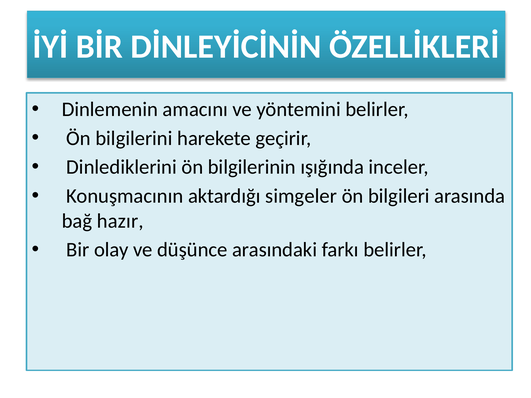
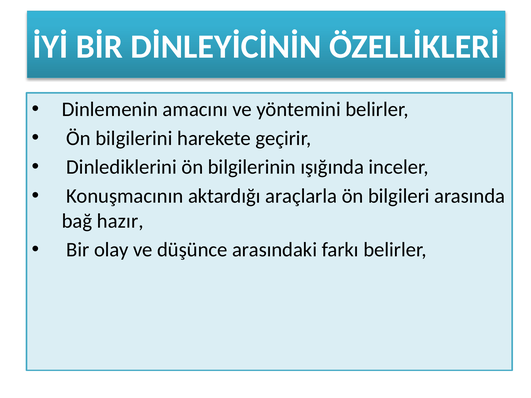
simgeler: simgeler -> araçlarla
